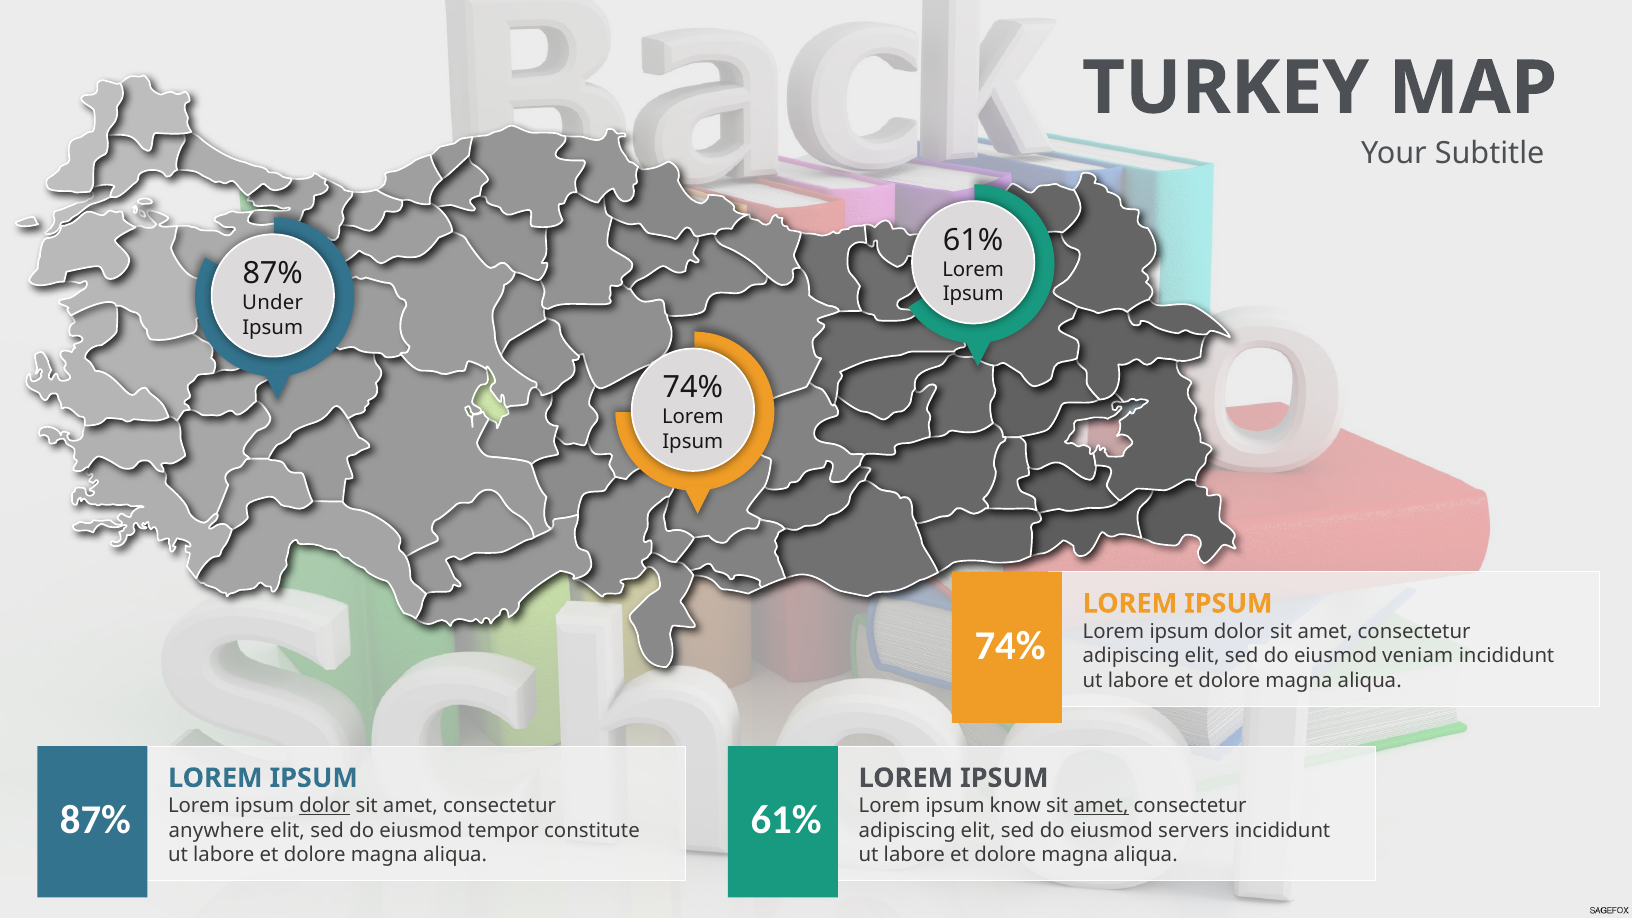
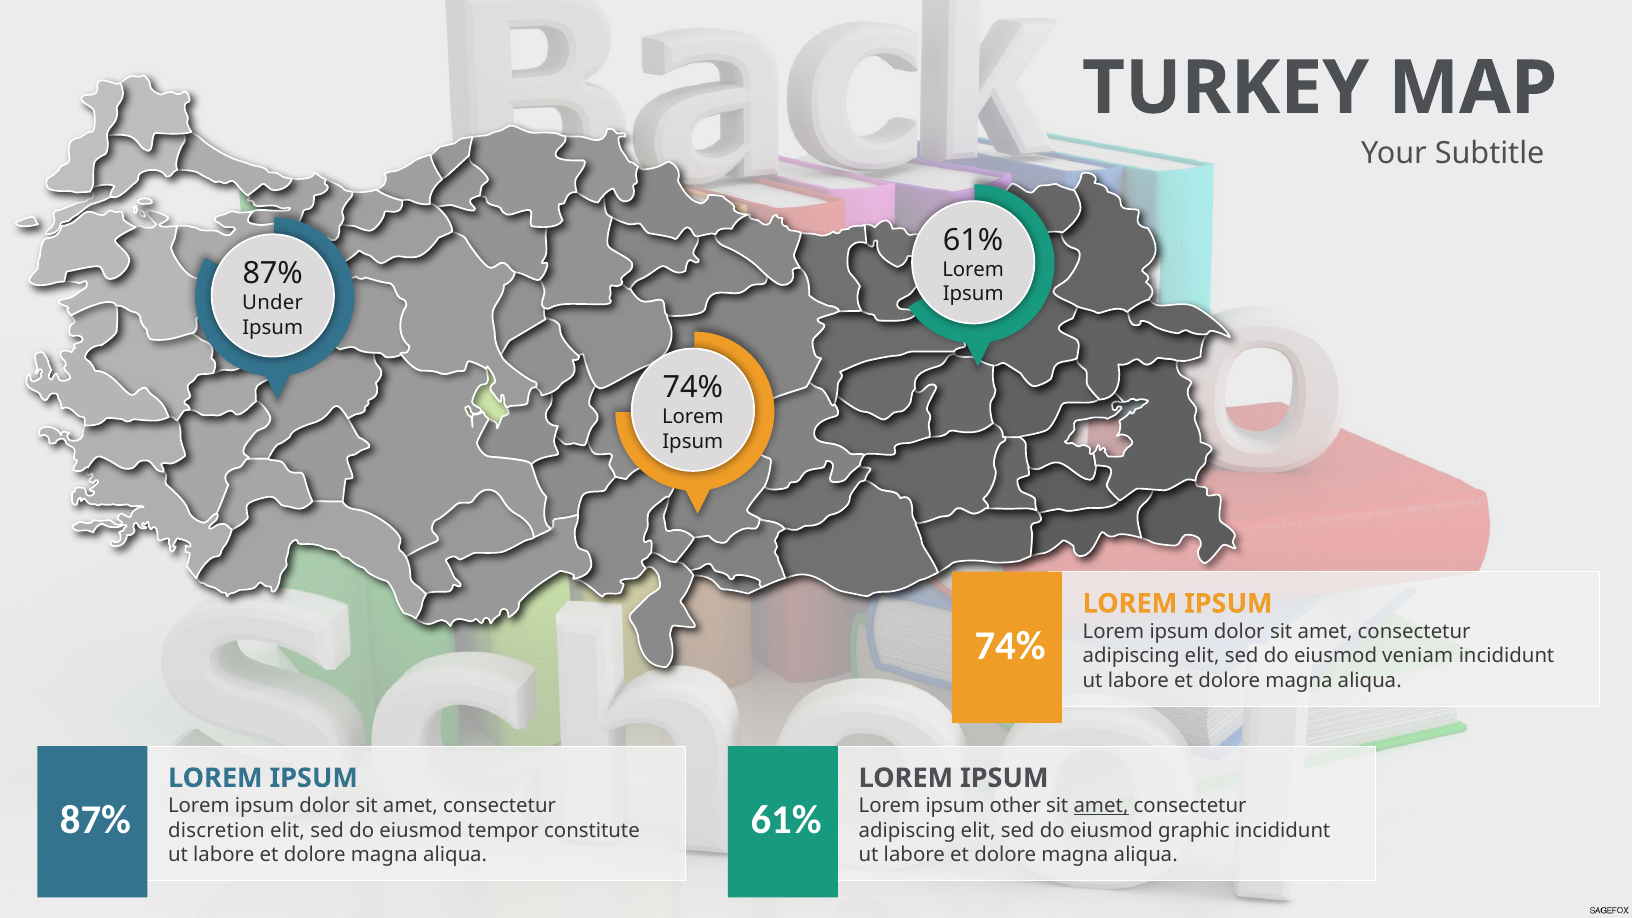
dolor at (325, 806) underline: present -> none
know: know -> other
anywhere: anywhere -> discretion
servers: servers -> graphic
